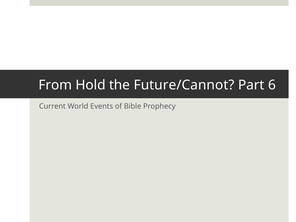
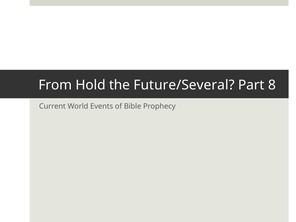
Future/Cannot: Future/Cannot -> Future/Several
6: 6 -> 8
